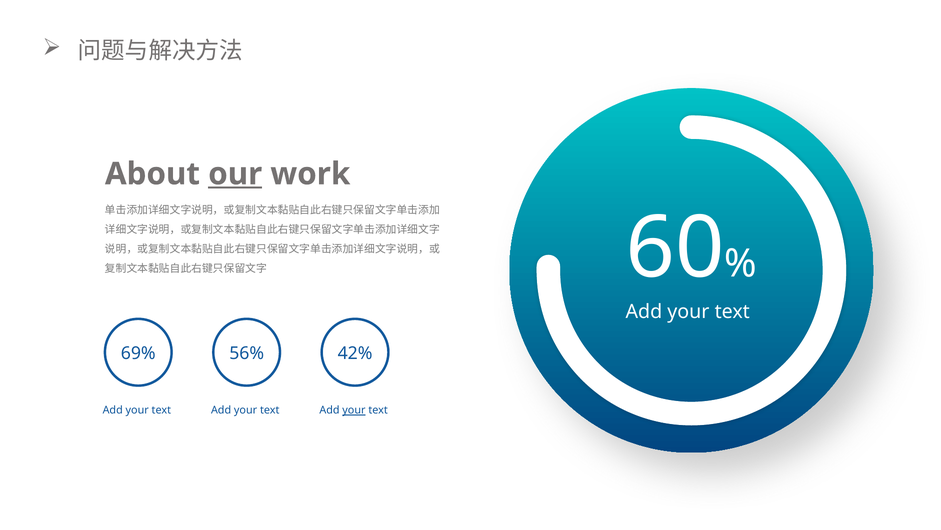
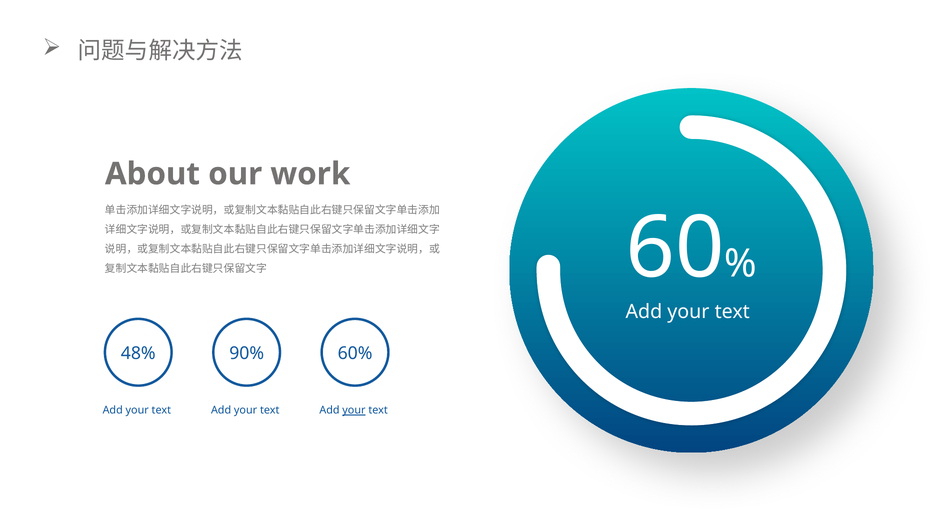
our underline: present -> none
69%: 69% -> 48%
56%: 56% -> 90%
42%: 42% -> 60%
